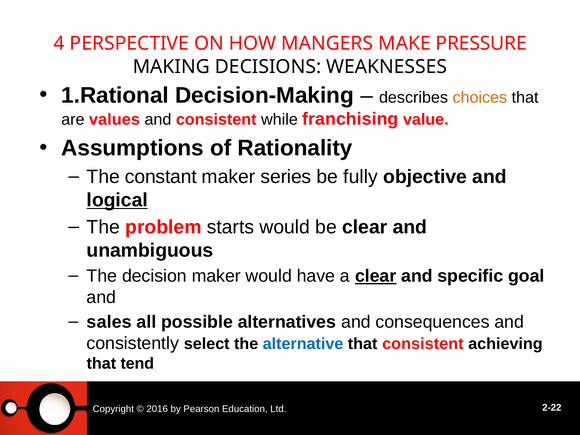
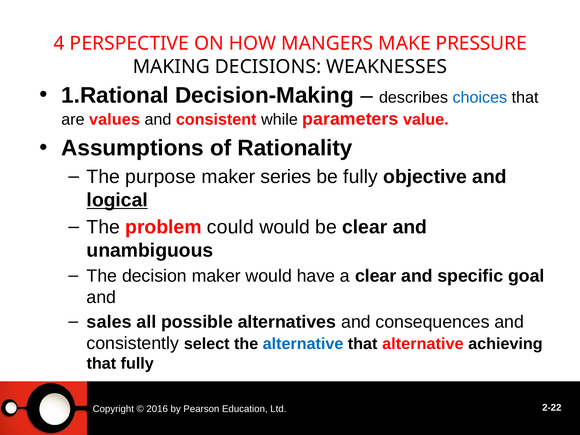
choices colour: orange -> blue
franchising: franchising -> parameters
constant: constant -> purpose
starts: starts -> could
clear at (376, 276) underline: present -> none
that consistent: consistent -> alternative
that tend: tend -> fully
